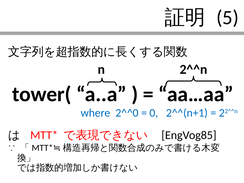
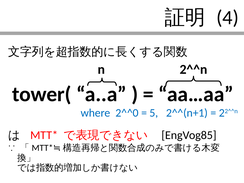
5: 5 -> 4
0: 0 -> 5
